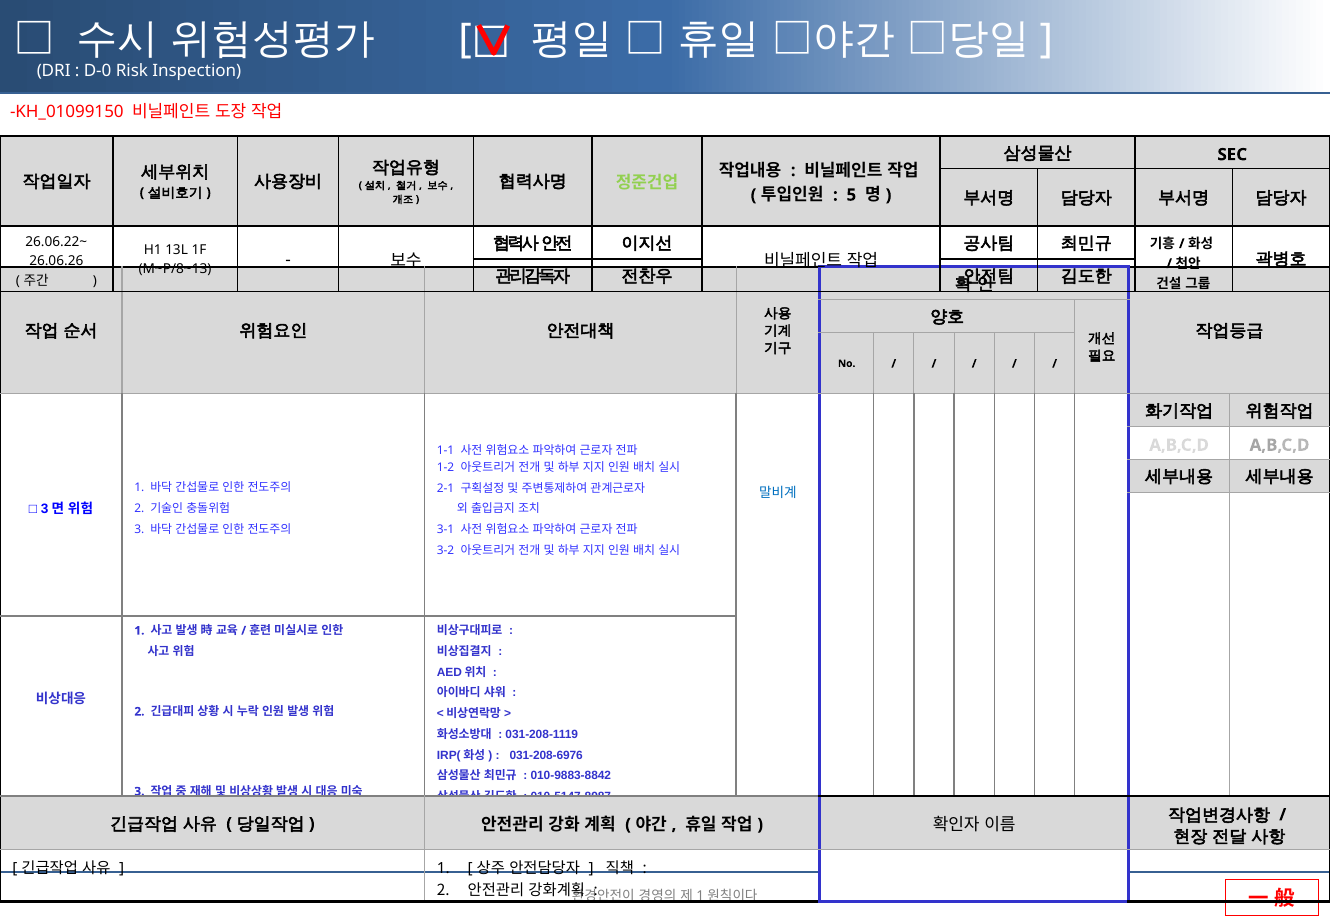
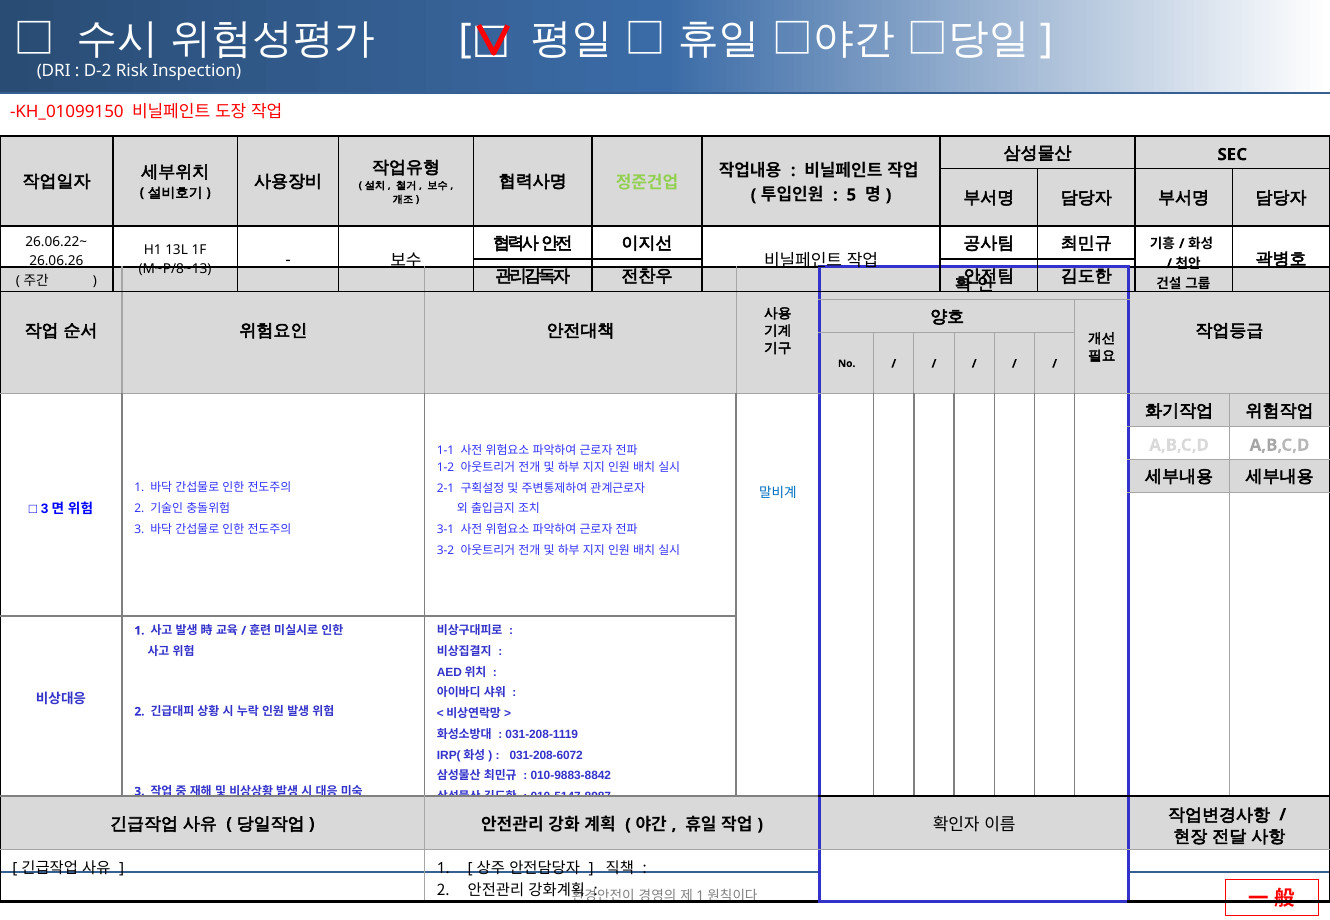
D-0: D-0 -> D-2
031-208-6976: 031-208-6976 -> 031-208-6072
